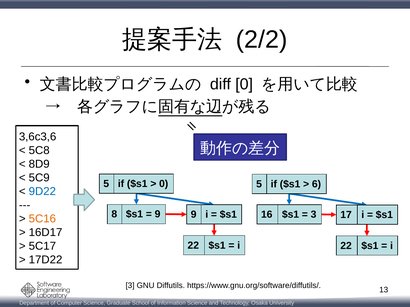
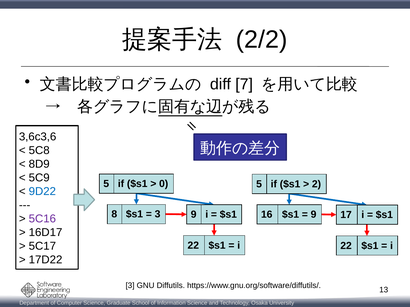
diff 0: 0 -> 7
6: 6 -> 2
9 at (158, 215): 9 -> 3
3 at (314, 215): 3 -> 9
5C16 colour: orange -> purple
